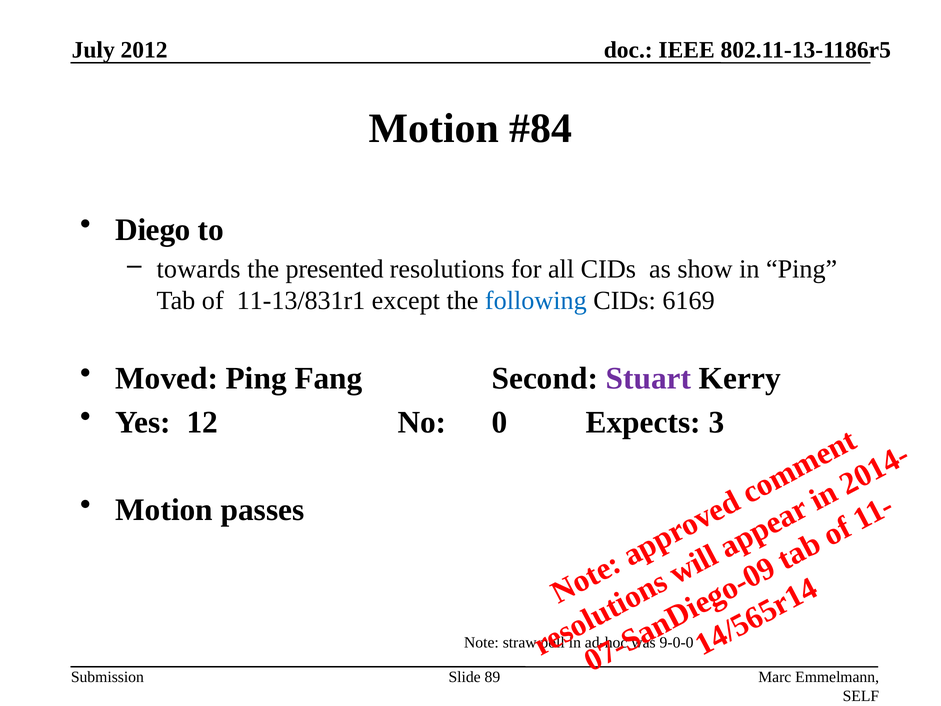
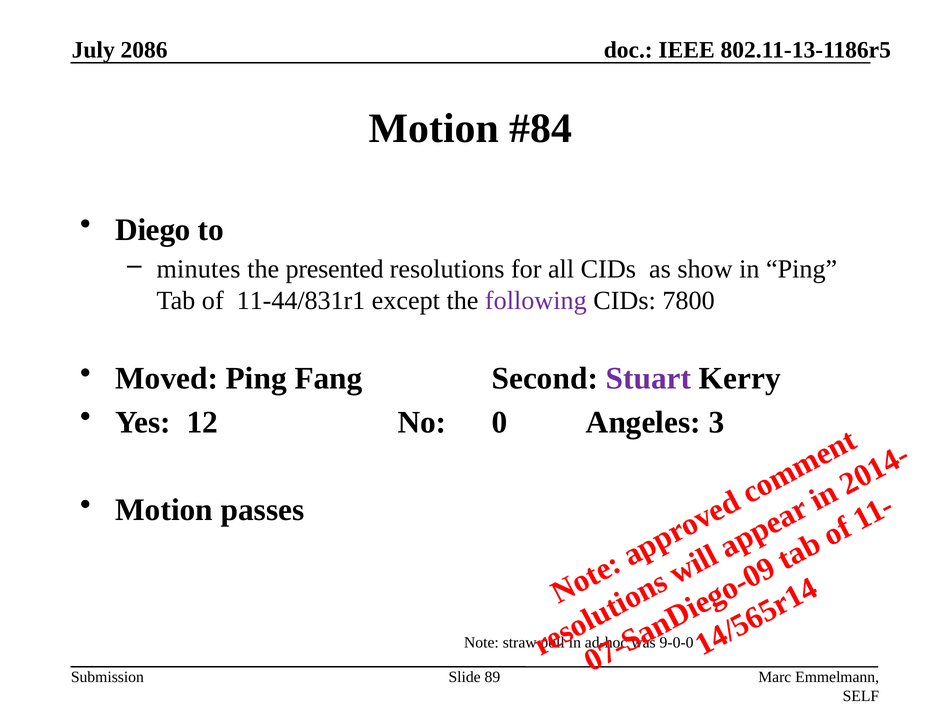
2012: 2012 -> 2086
towards: towards -> minutes
11-13/831r1: 11-13/831r1 -> 11-44/831r1
following colour: blue -> purple
6169: 6169 -> 7800
Expects: Expects -> Angeles
